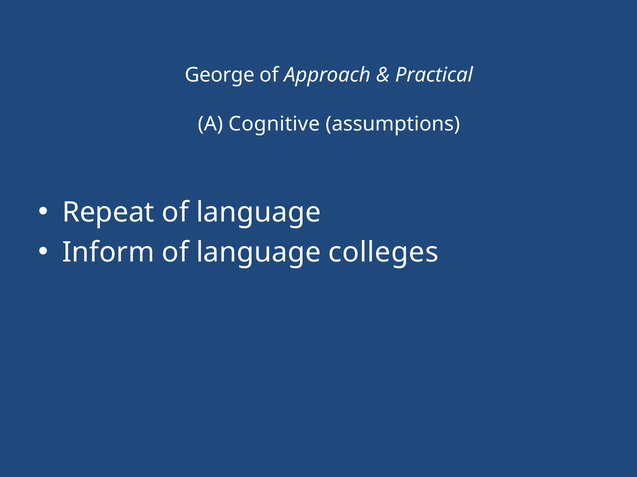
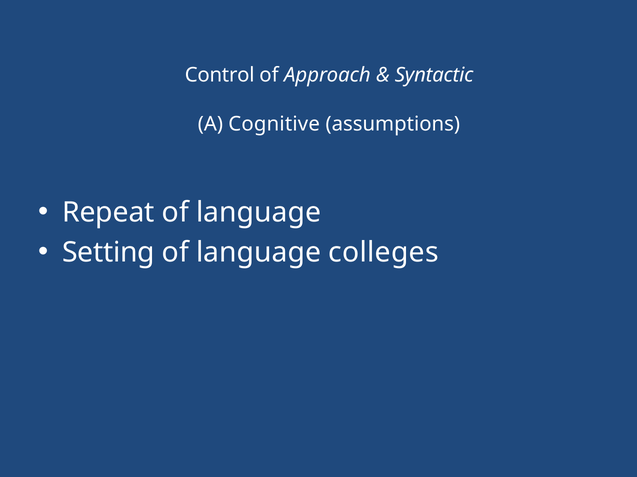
George: George -> Control
Practical: Practical -> Syntactic
Inform: Inform -> Setting
